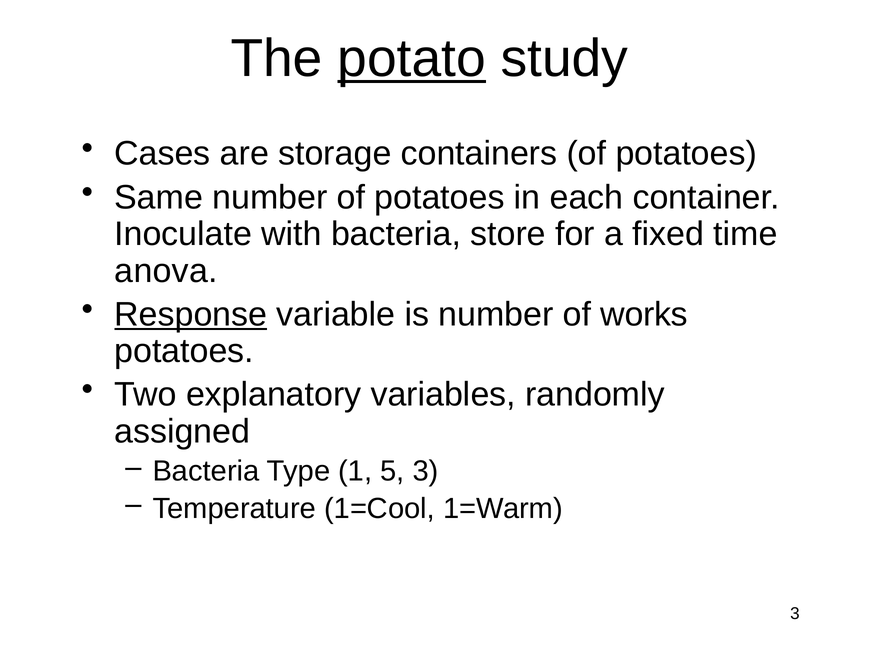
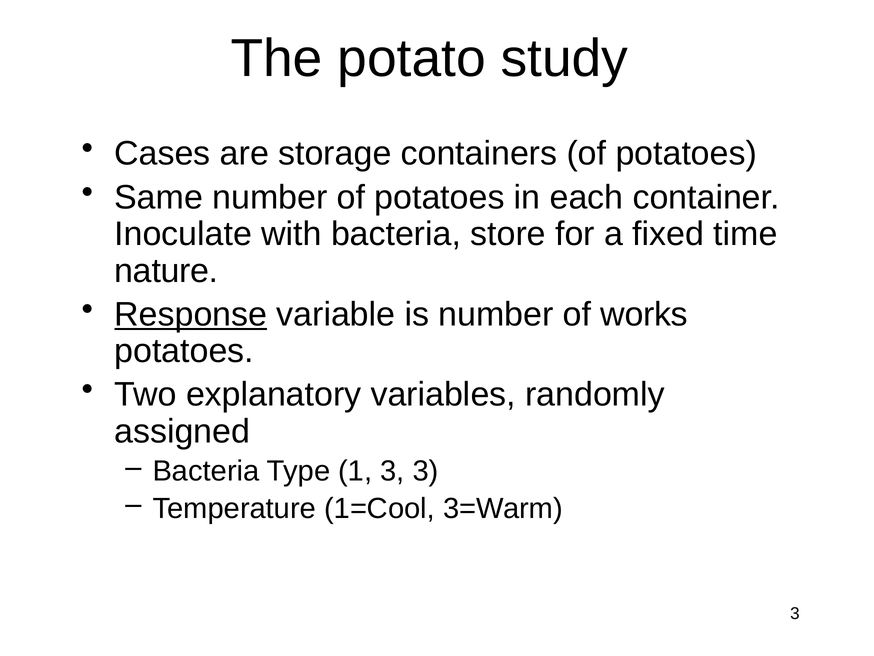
potato underline: present -> none
anova: anova -> nature
1 5: 5 -> 3
1=Warm: 1=Warm -> 3=Warm
